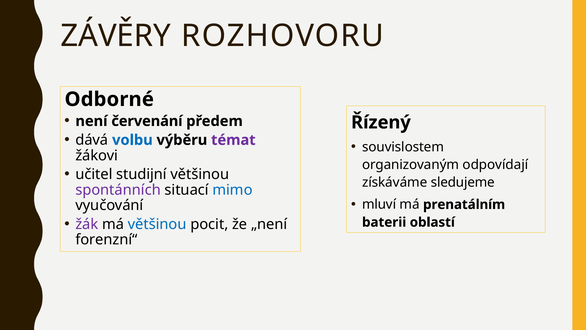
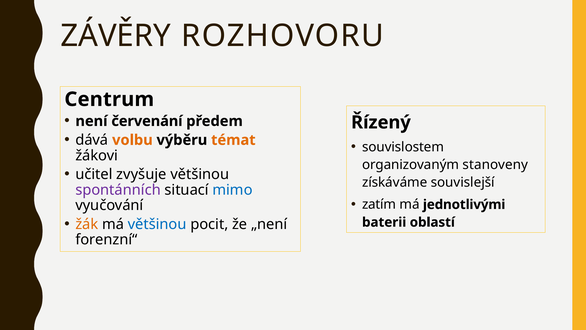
Odborné: Odborné -> Centrum
volbu colour: blue -> orange
témat colour: purple -> orange
odpovídají: odpovídají -> stanoveny
studijní: studijní -> zvyšuje
sledujeme: sledujeme -> souvislejší
mluví: mluví -> zatím
prenatálním: prenatálním -> jednotlivými
žák colour: purple -> orange
